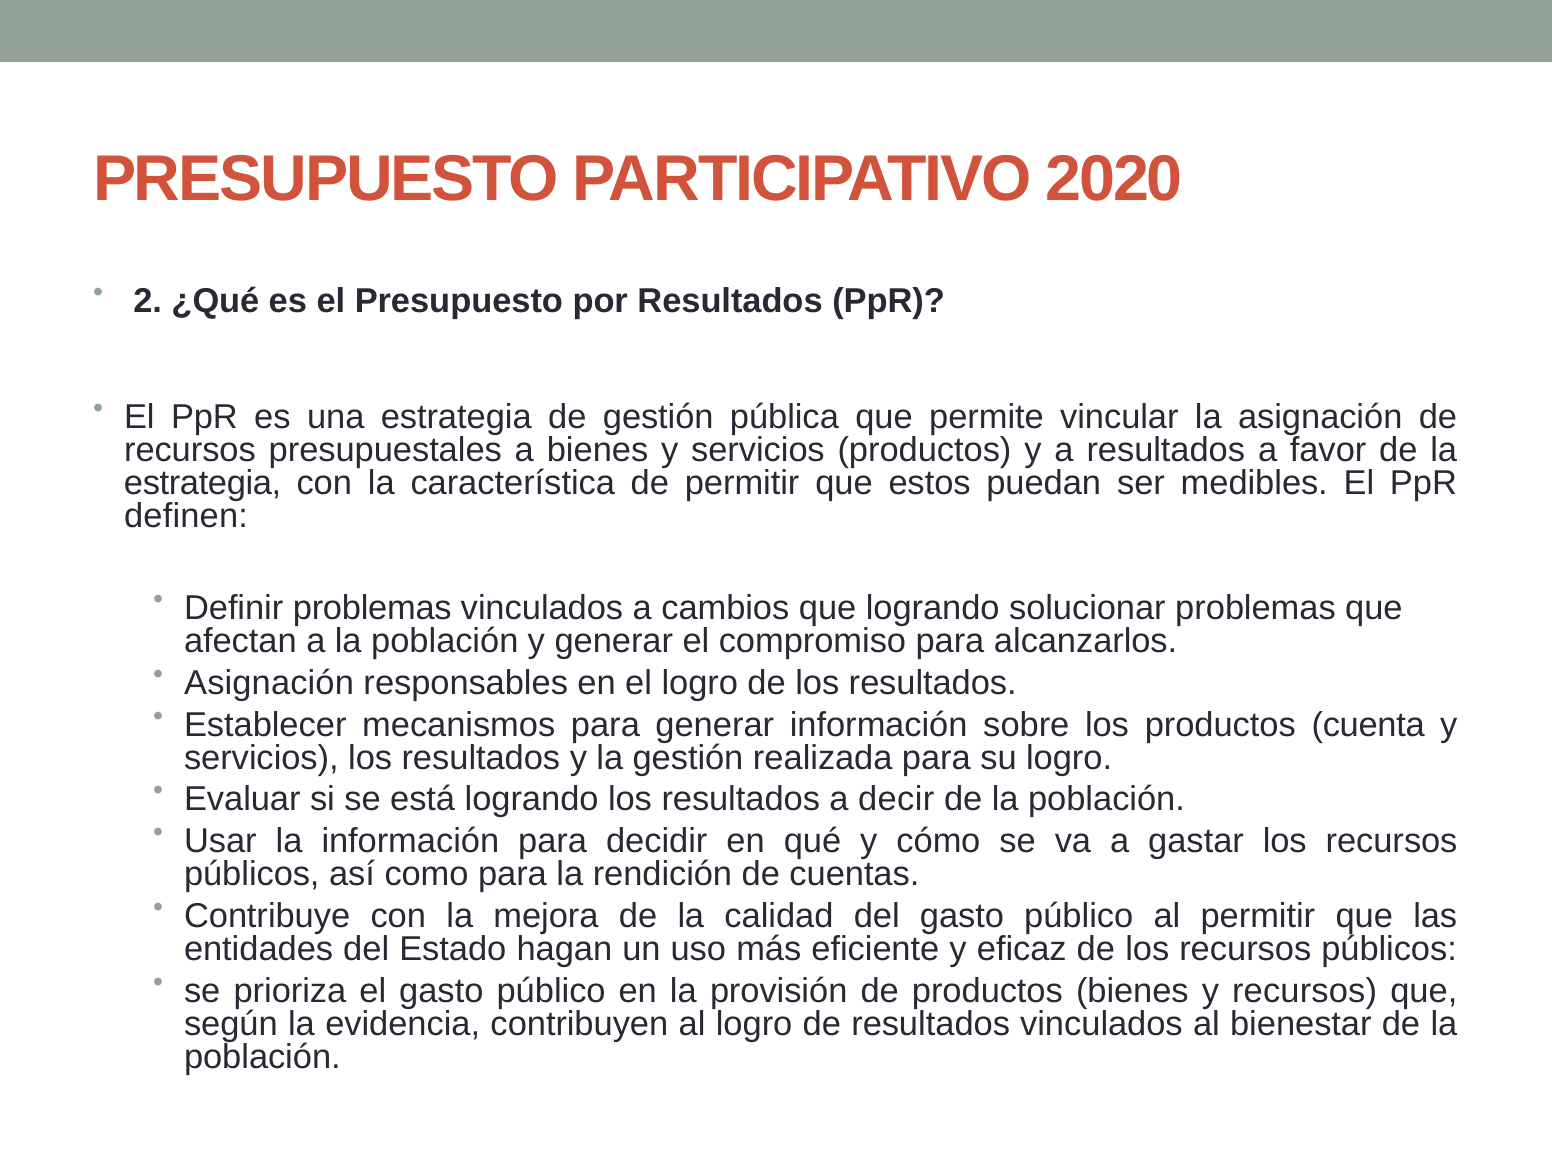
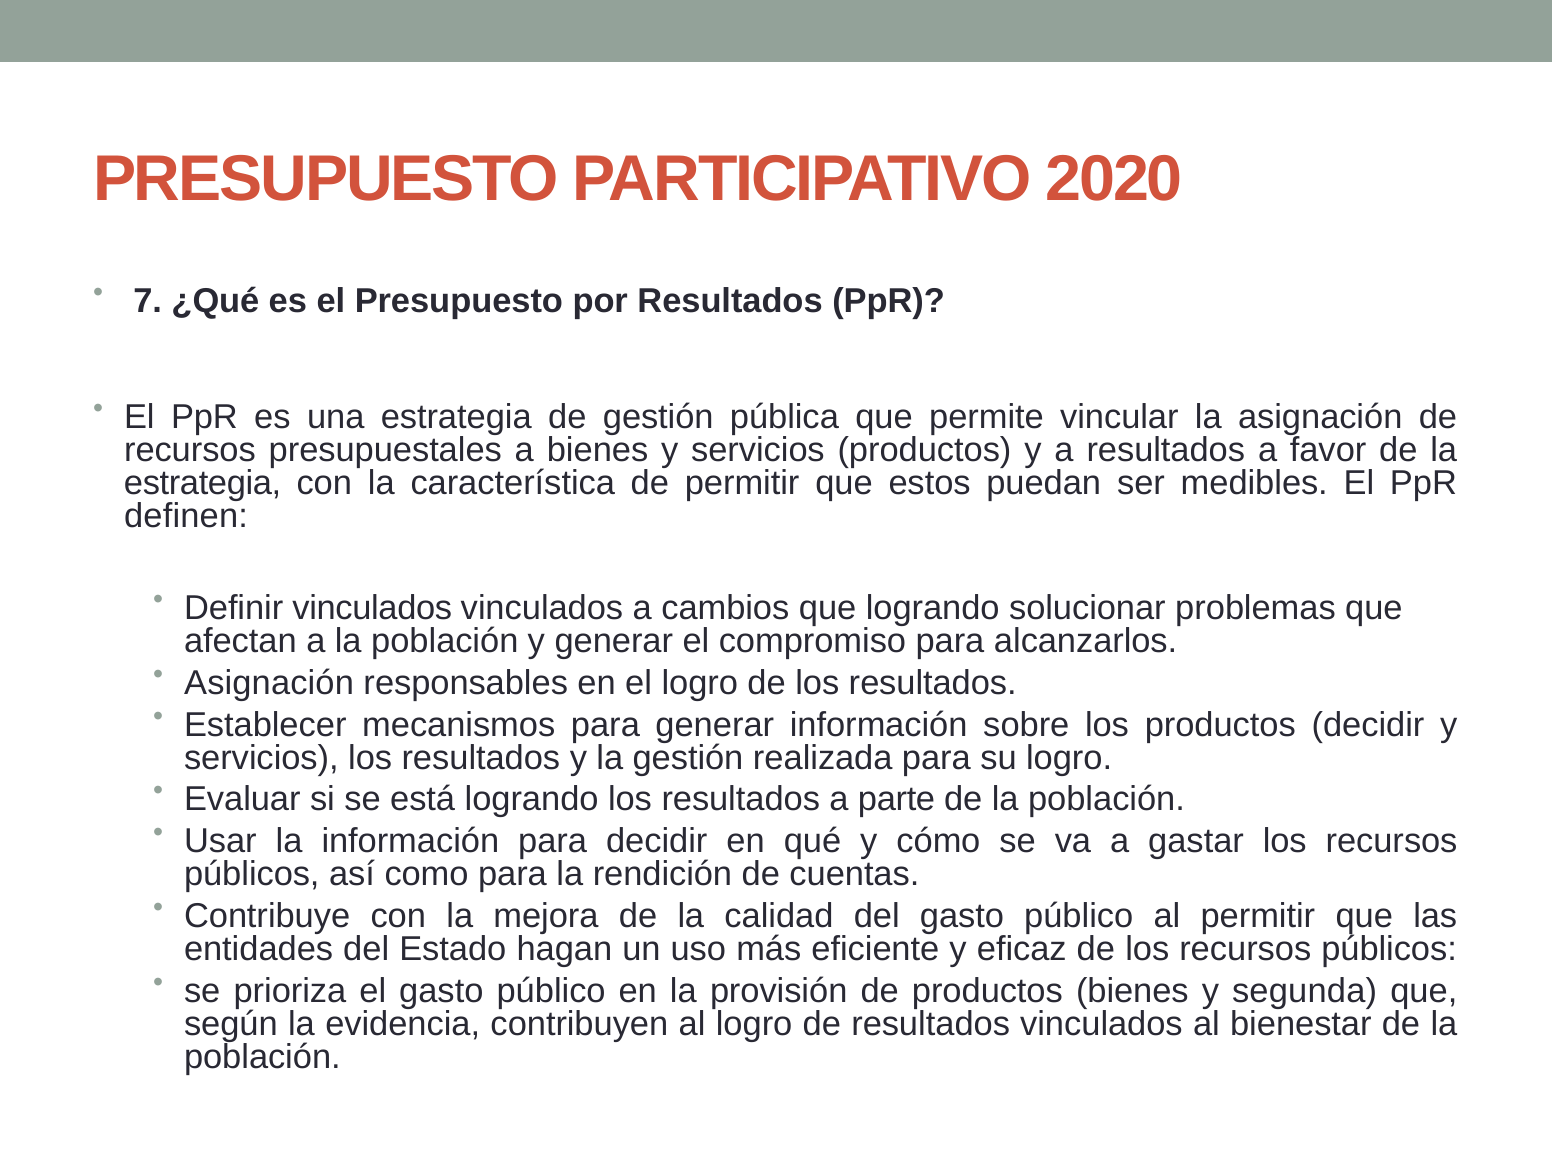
2: 2 -> 7
Definir problemas: problemas -> vinculados
productos cuenta: cuenta -> decidir
decir: decir -> parte
y recursos: recursos -> segunda
